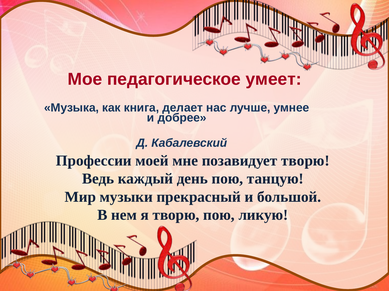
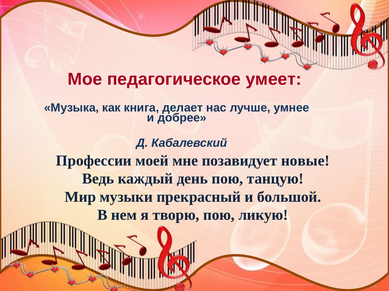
позавидует творю: творю -> новые
